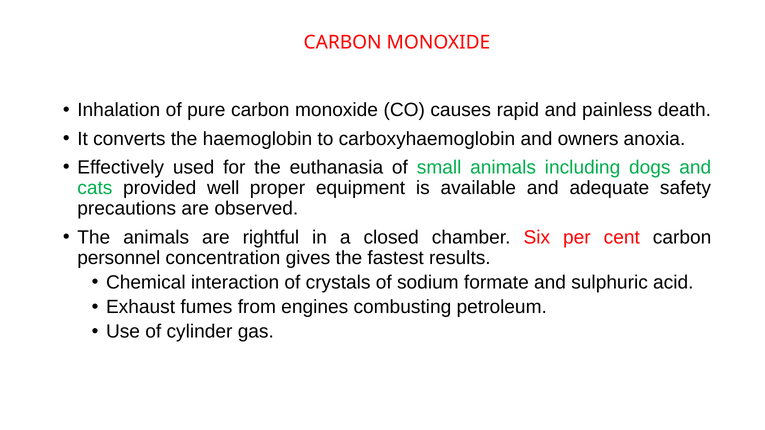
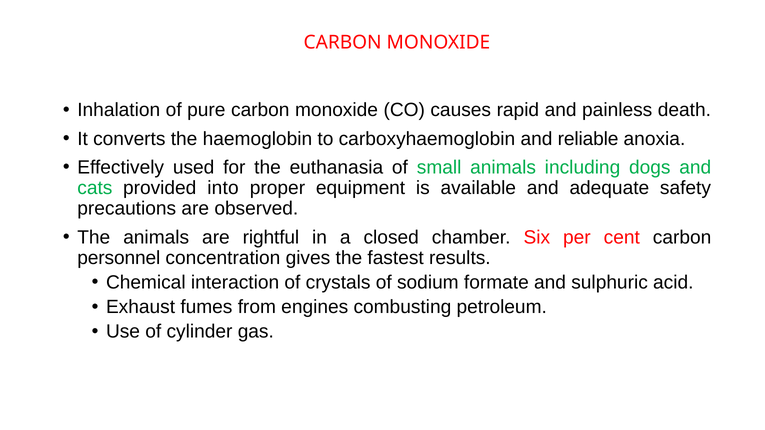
owners: owners -> reliable
well: well -> into
